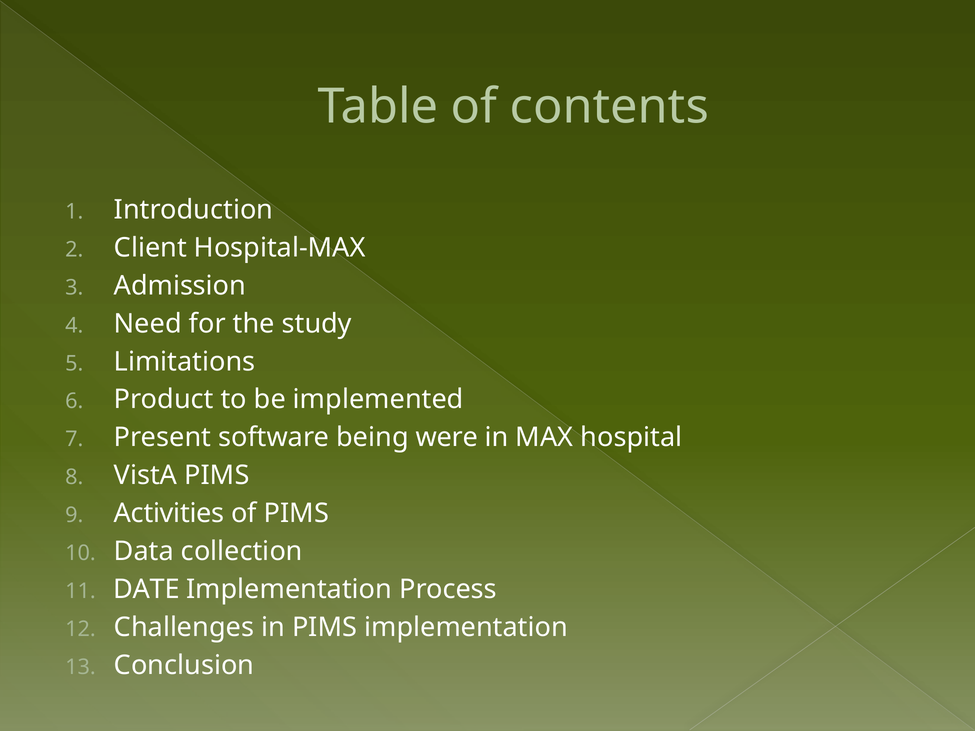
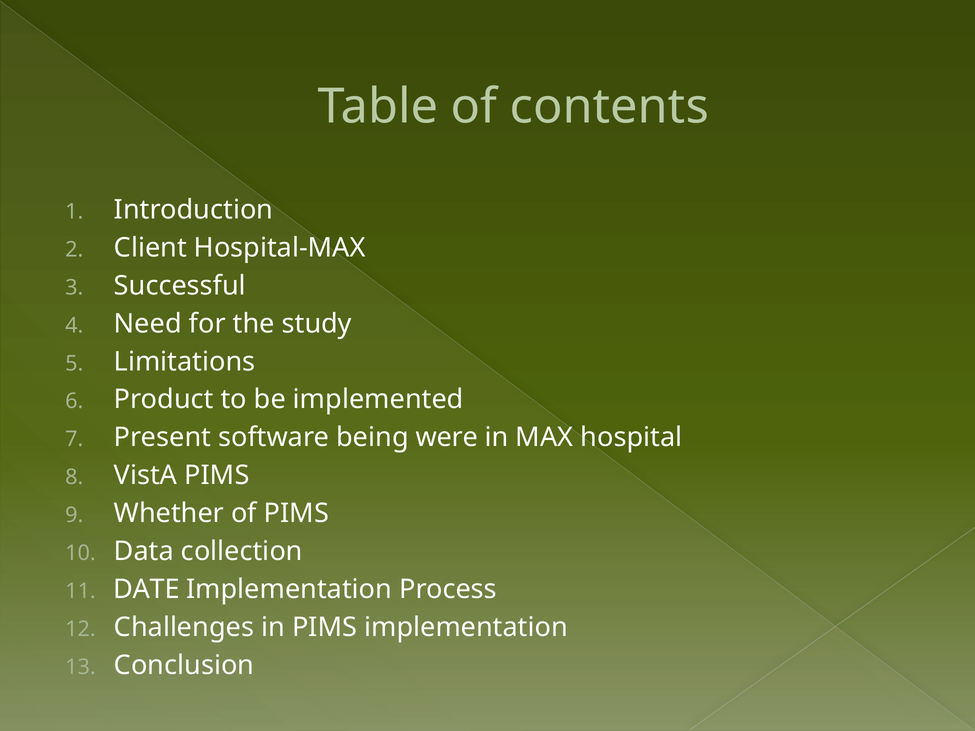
Admission: Admission -> Successful
Activities: Activities -> Whether
